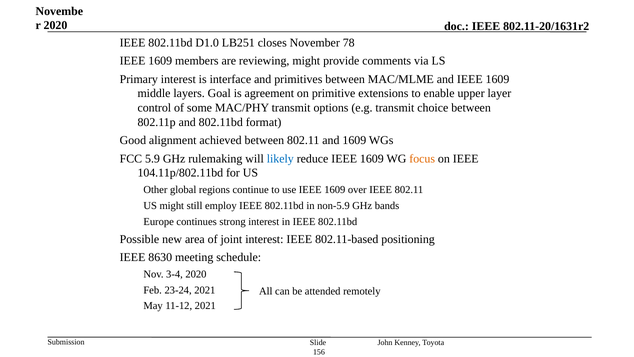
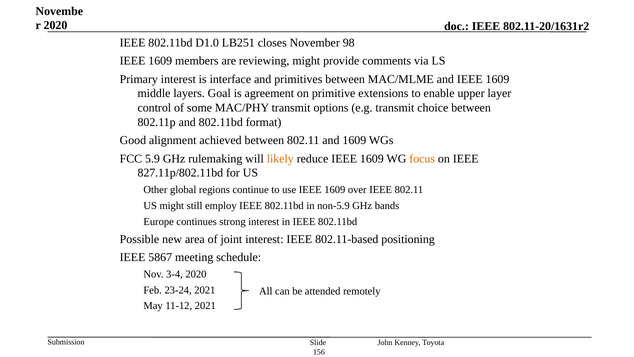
78: 78 -> 98
likely colour: blue -> orange
104.11p/802.11bd: 104.11p/802.11bd -> 827.11p/802.11bd
8630: 8630 -> 5867
